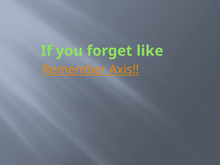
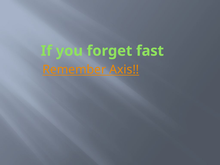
like: like -> fast
